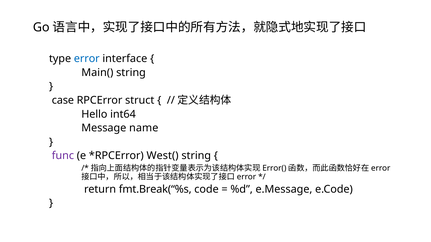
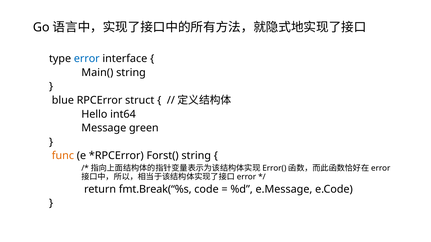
case: case -> blue
name: name -> green
func colour: purple -> orange
West(: West( -> Forst(
